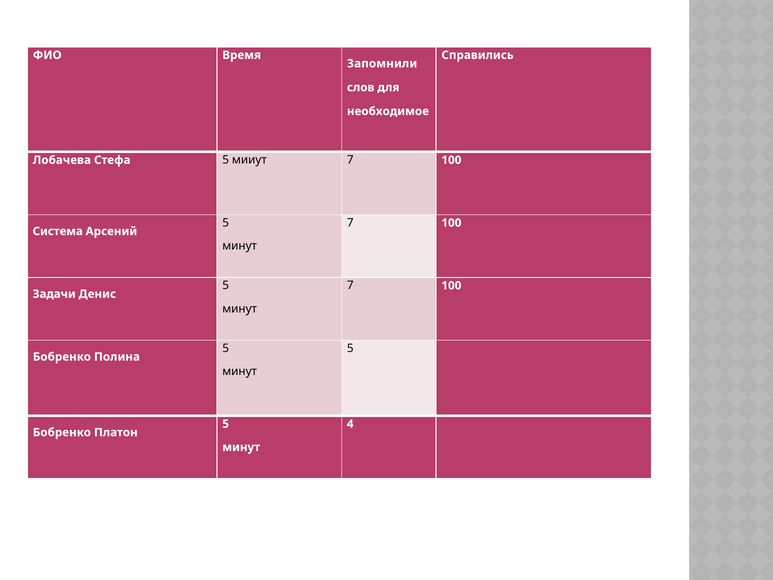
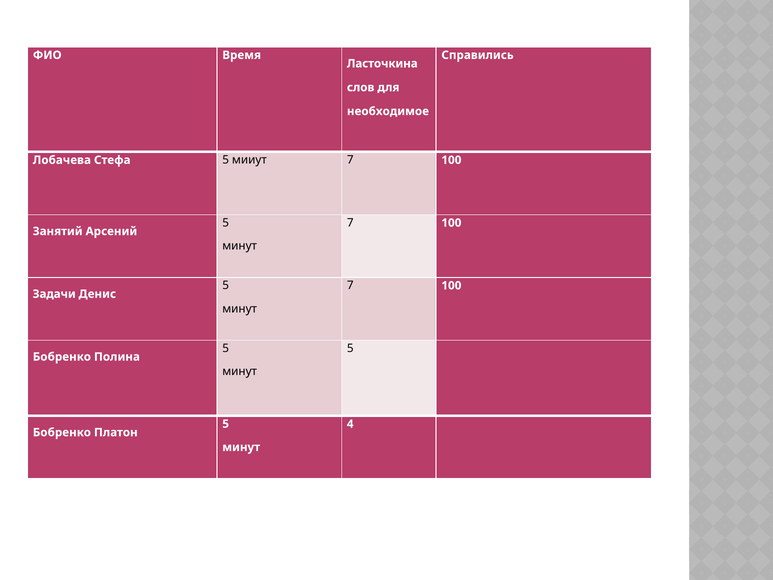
Запомнили: Запомнили -> Ласточкина
Система: Система -> Занятий
